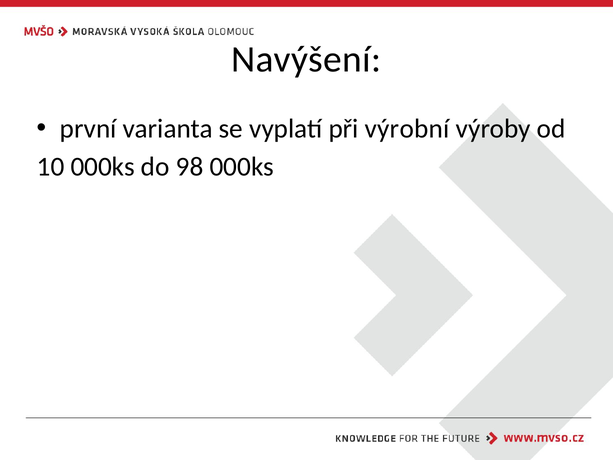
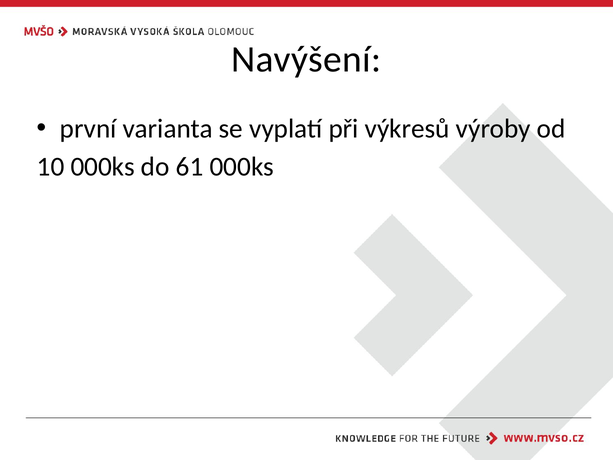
výrobní: výrobní -> výkresů
98: 98 -> 61
